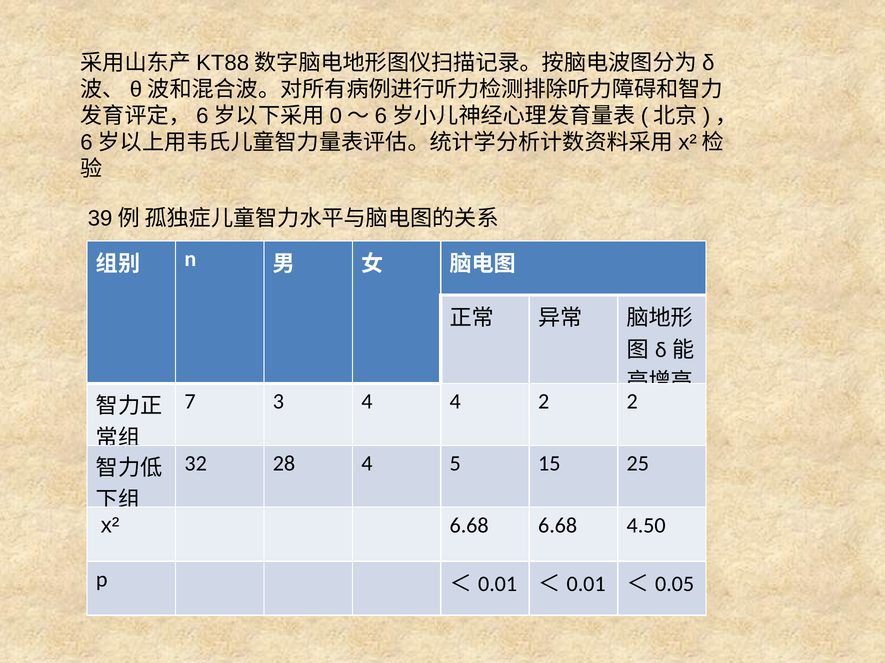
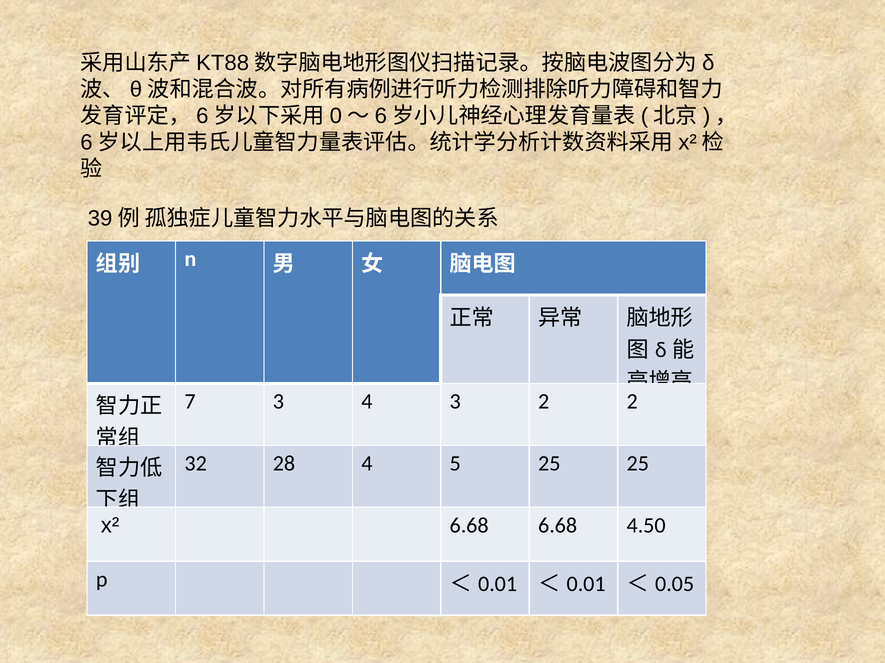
4 4: 4 -> 3
5 15: 15 -> 25
